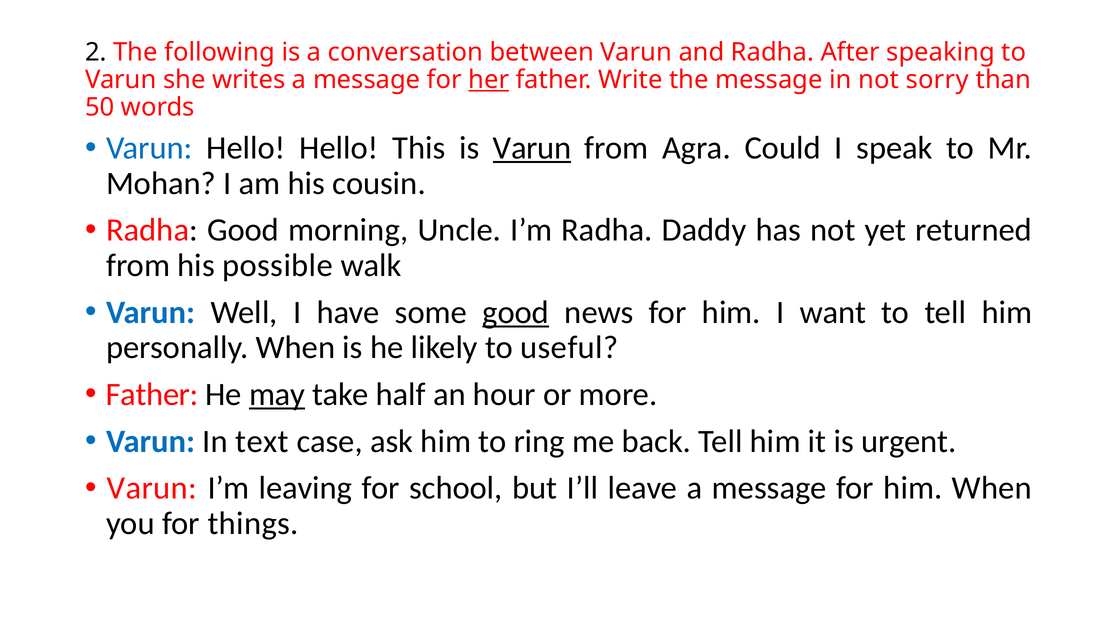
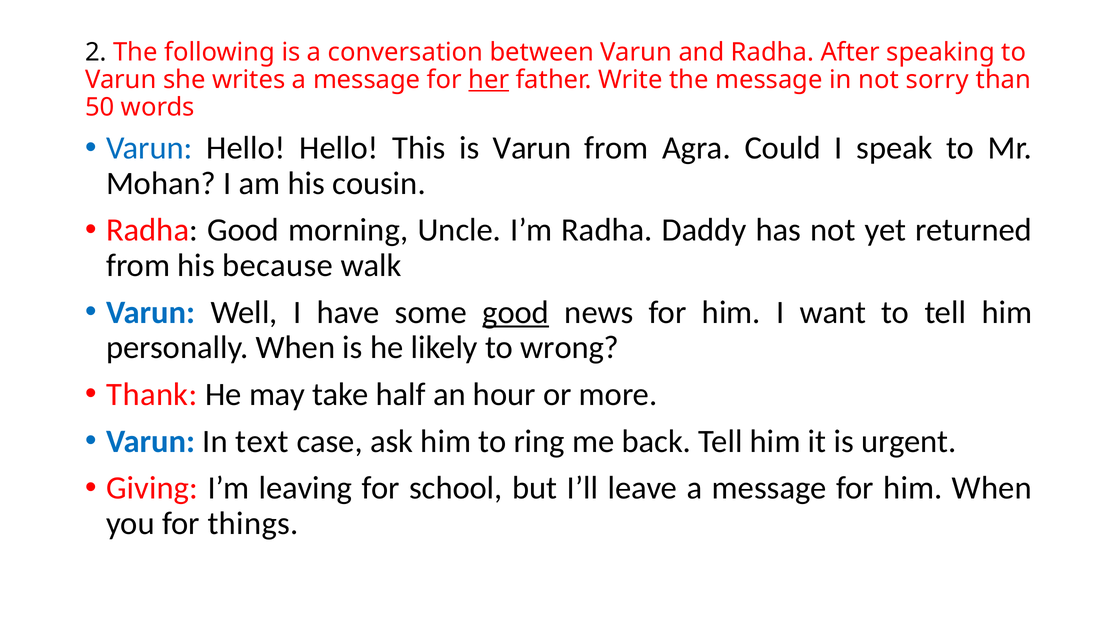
Varun at (532, 148) underline: present -> none
possible: possible -> because
useful: useful -> wrong
Father at (152, 394): Father -> Thank
may underline: present -> none
Varun at (152, 488): Varun -> Giving
